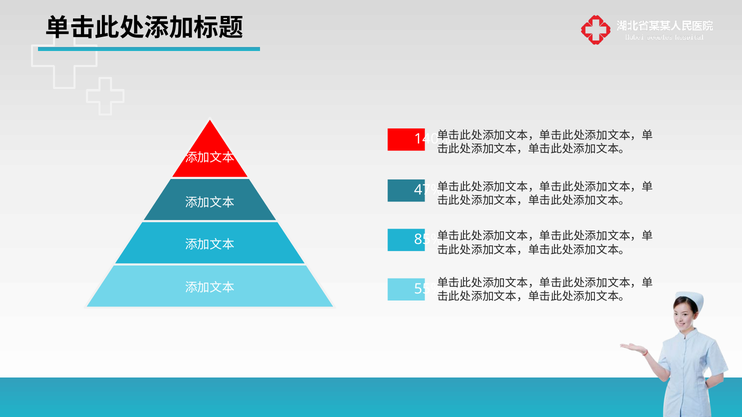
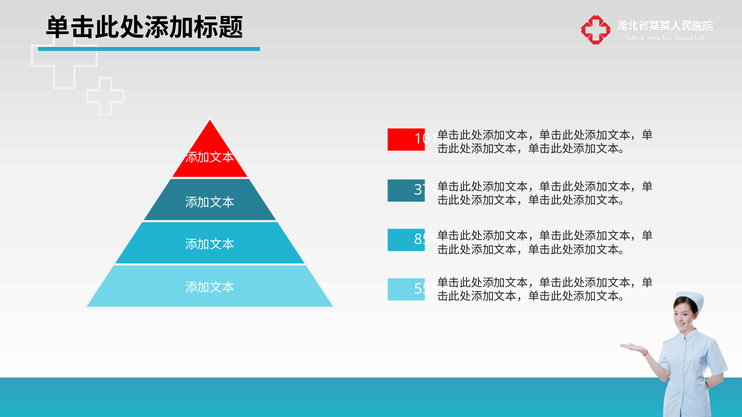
140%: 140% -> 101%
47%: 47% -> 37%
